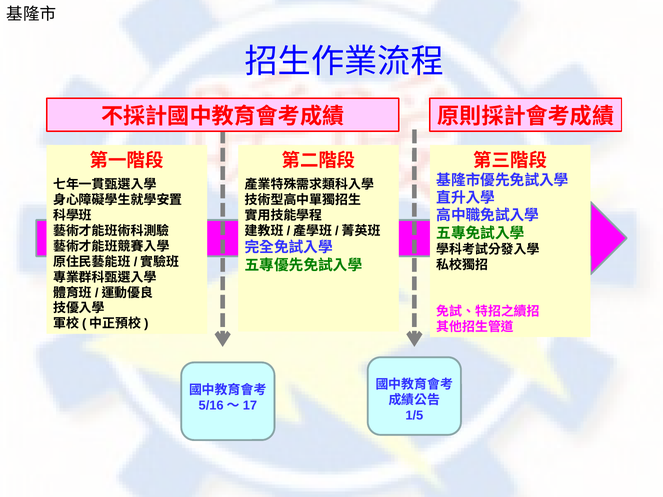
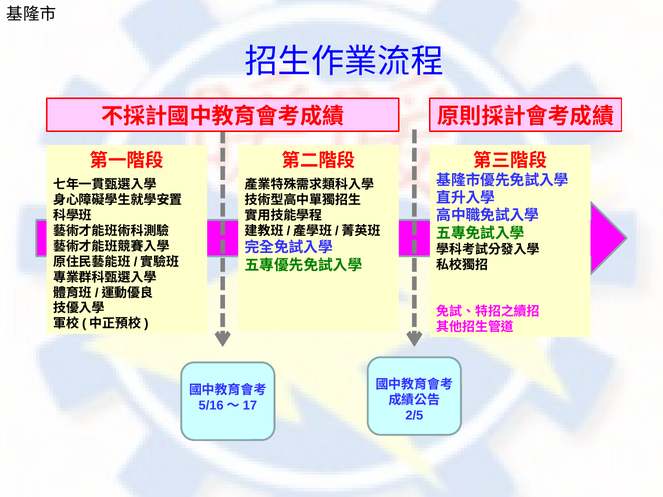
1/5: 1/5 -> 2/5
